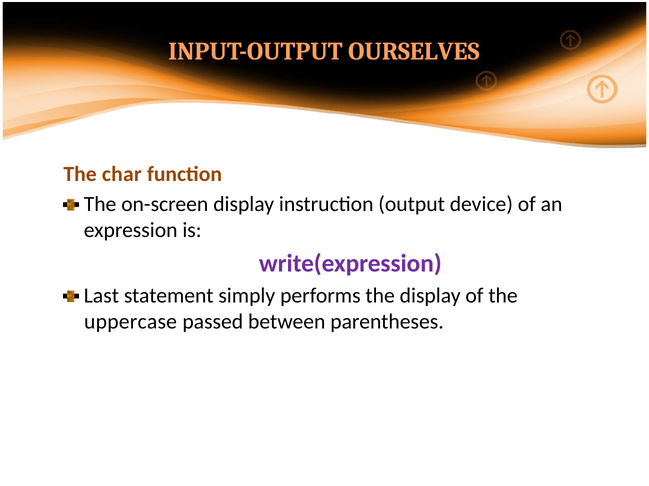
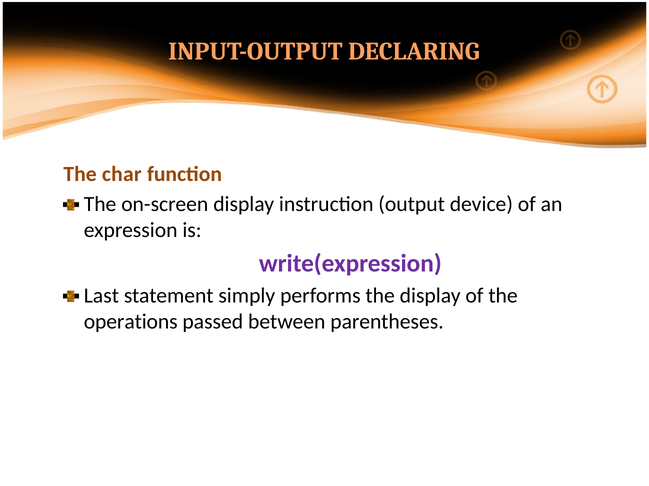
OURSELVES: OURSELVES -> DECLARING
uppercase: uppercase -> operations
